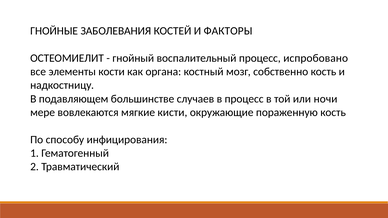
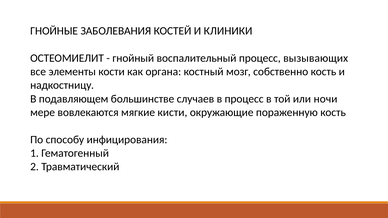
ФАКТОРЫ: ФАКТОРЫ -> КЛИНИКИ
испробовано: испробовано -> вызывающих
